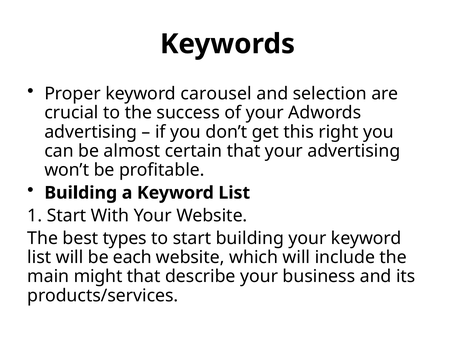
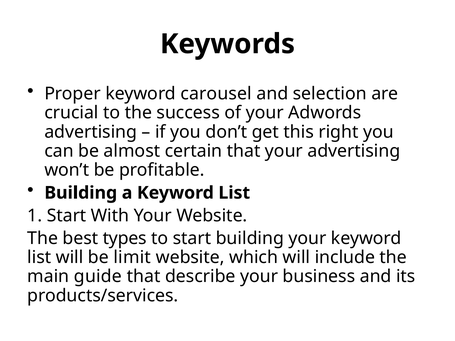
each: each -> limit
might: might -> guide
